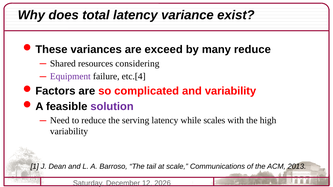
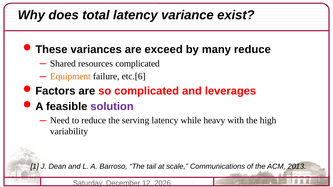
resources considering: considering -> complicated
Equipment colour: purple -> orange
etc.[4: etc.[4 -> etc.[6
and variability: variability -> leverages
scales: scales -> heavy
